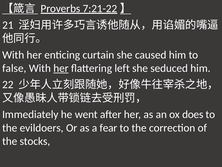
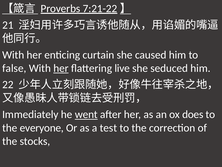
left: left -> live
went underline: none -> present
evildoers: evildoers -> everyone
fear: fear -> test
